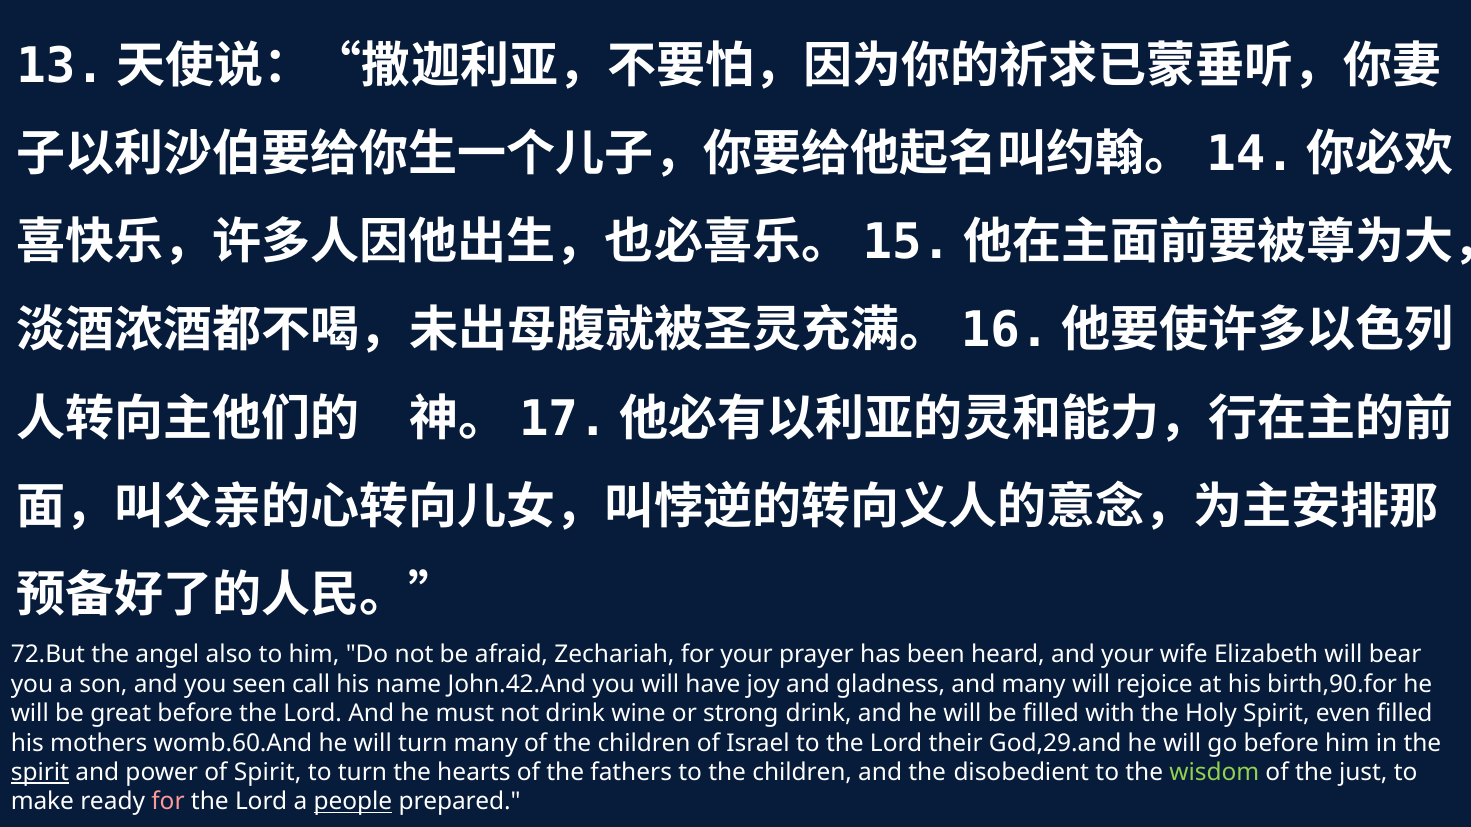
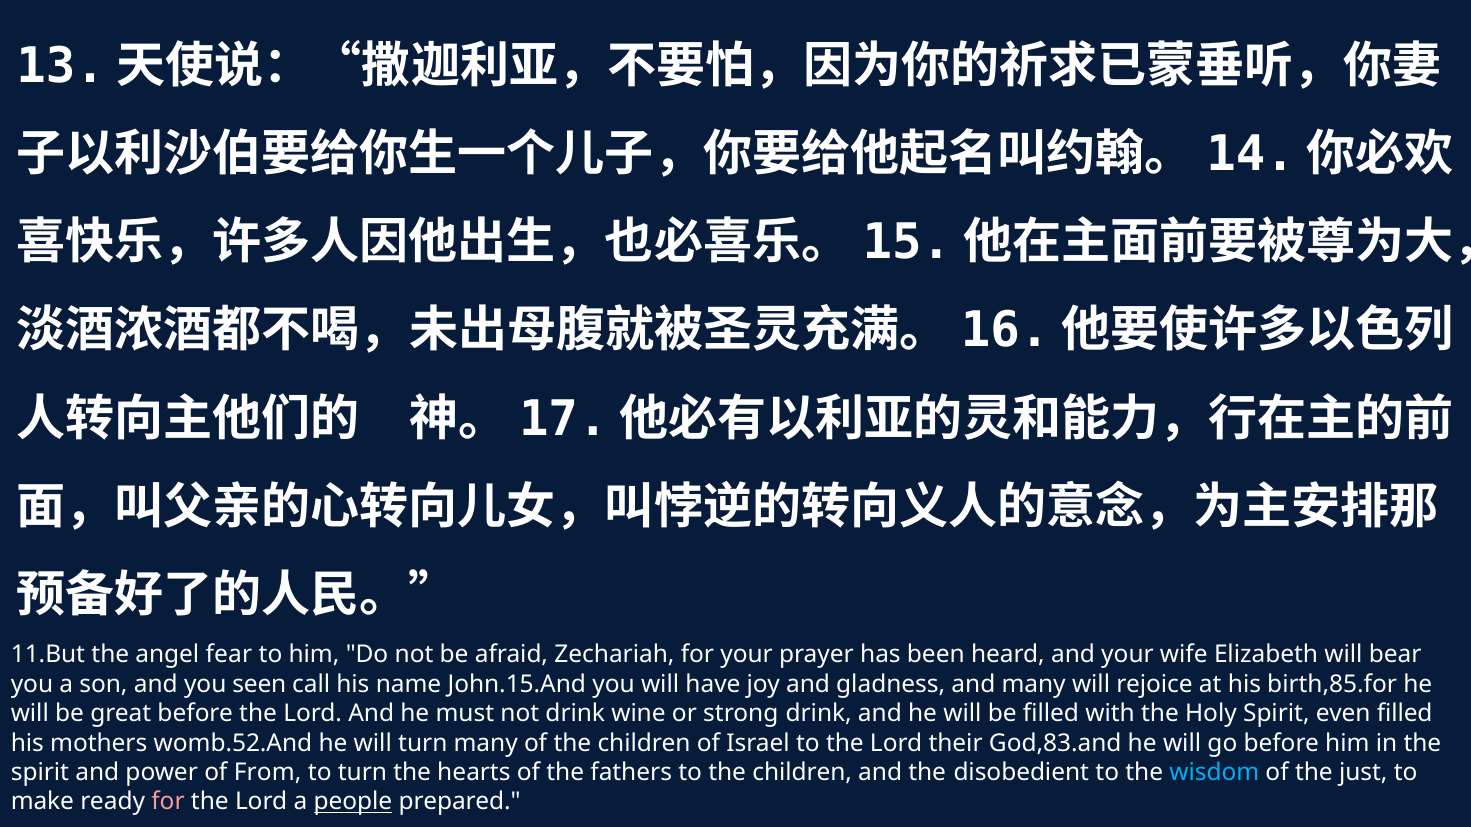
72.But: 72.But -> 11.But
also: also -> fear
John.42.And: John.42.And -> John.15.And
birth,90.for: birth,90.for -> birth,85.for
womb.60.And: womb.60.And -> womb.52.And
God,29.and: God,29.and -> God,83.and
spirit at (40, 773) underline: present -> none
of Spirit: Spirit -> From
wisdom colour: light green -> light blue
